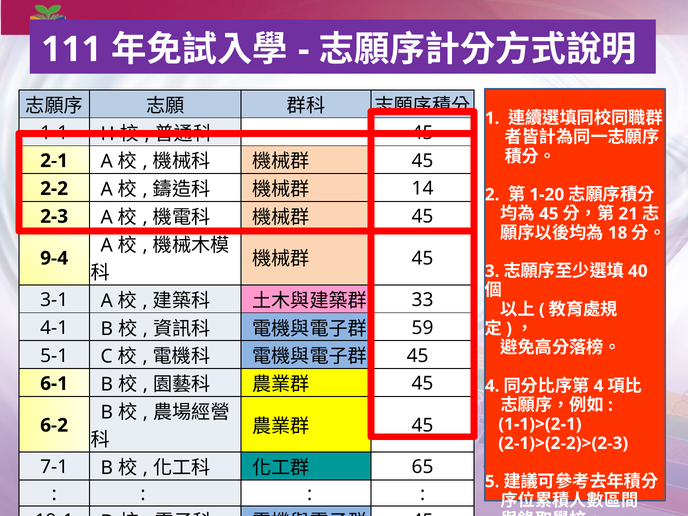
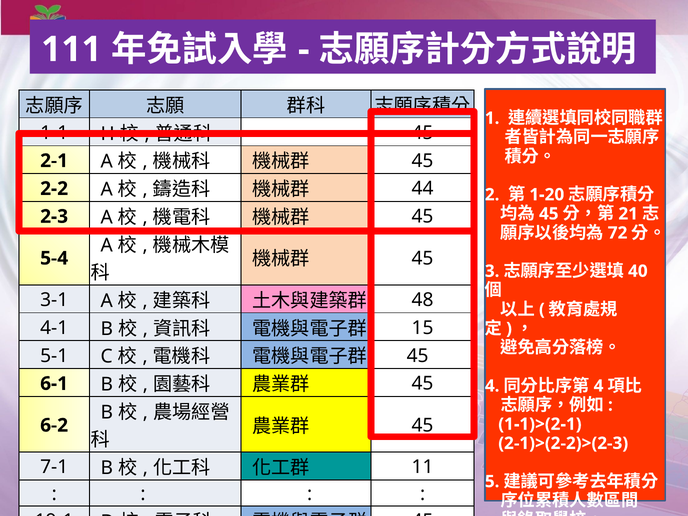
14 at (423, 189): 14 -> 44
18: 18 -> 72
9-4: 9-4 -> 5-4
33: 33 -> 48
59: 59 -> 15
65: 65 -> 11
